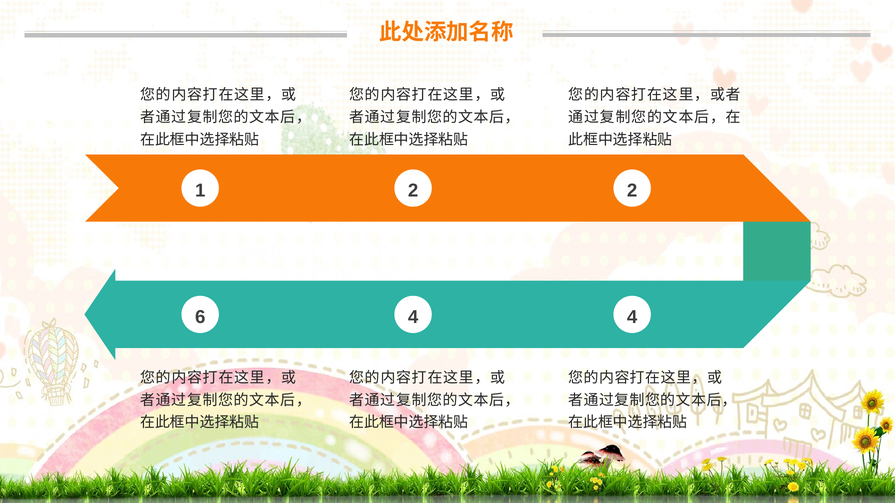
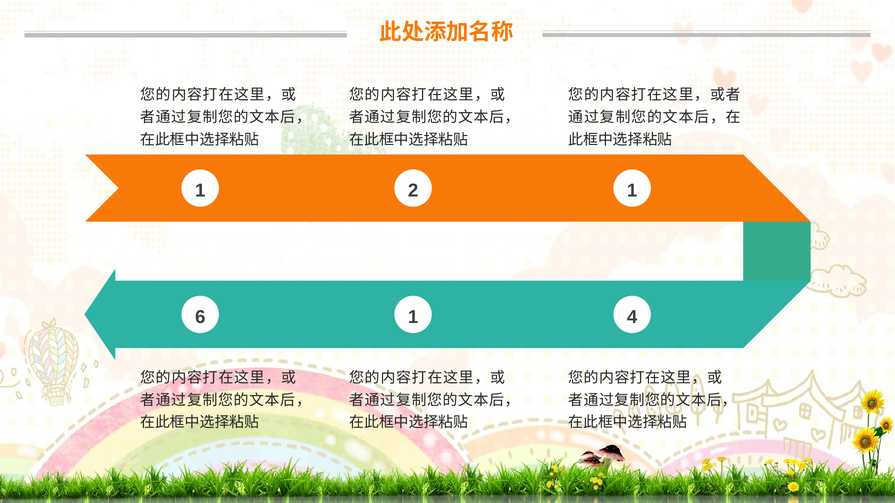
2 2: 2 -> 1
6 4: 4 -> 1
